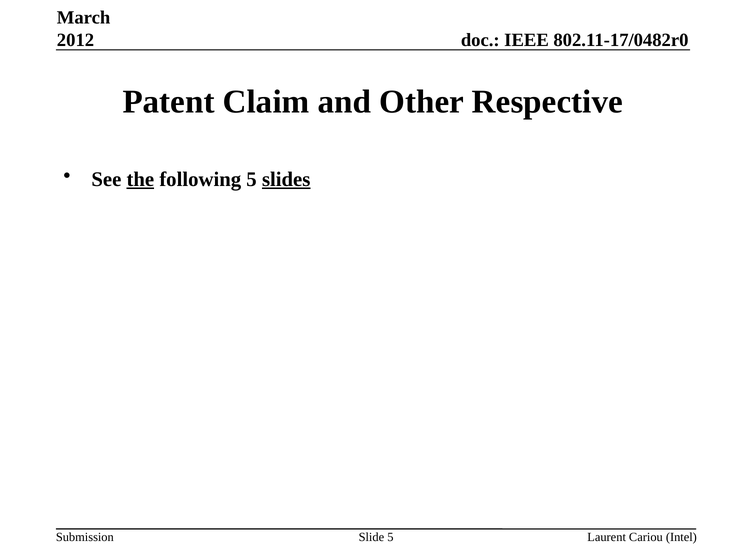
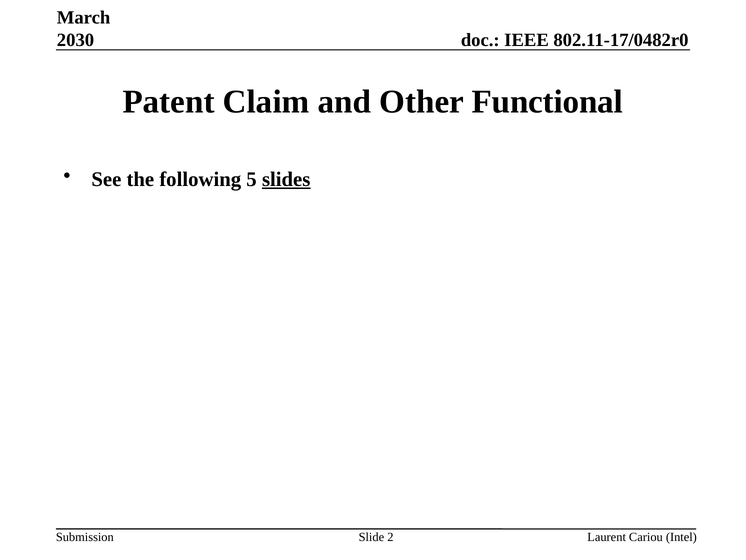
2012: 2012 -> 2030
Respective: Respective -> Functional
the underline: present -> none
Slide 5: 5 -> 2
